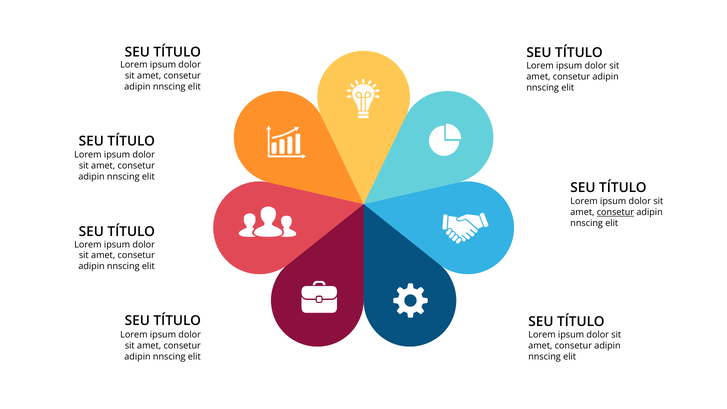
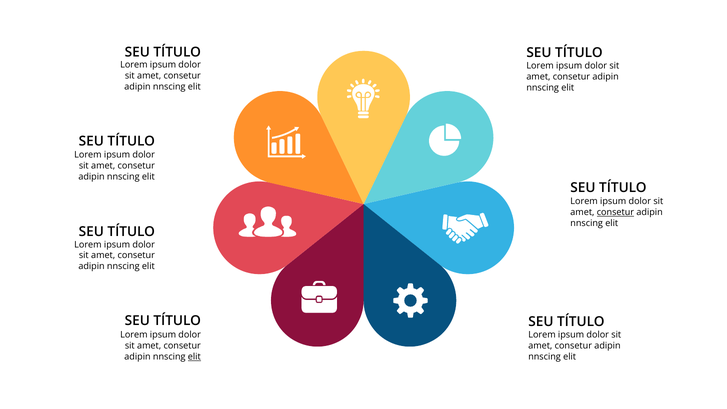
elit at (194, 357) underline: none -> present
